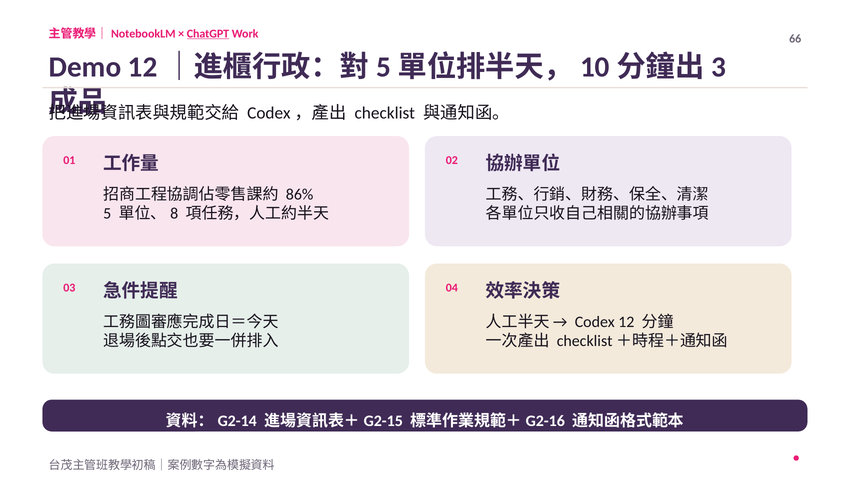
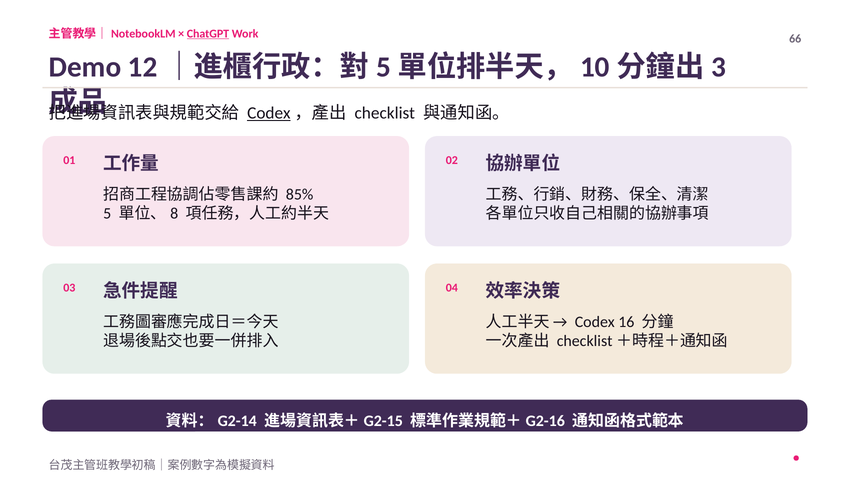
Codex at (269, 113) underline: none -> present
86%: 86% -> 85%
12: 12 -> 16
